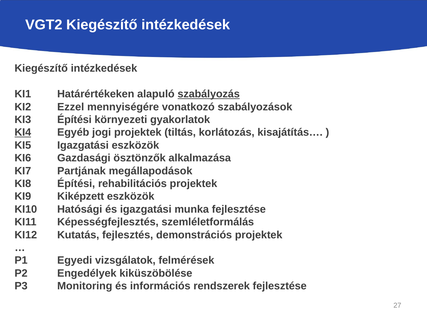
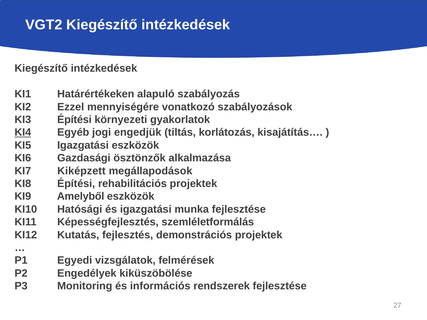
szabályozás underline: present -> none
jogi projektek: projektek -> engedjük
Partjának: Partjának -> Kiképzett
Kiképzett: Kiképzett -> Amelyből
